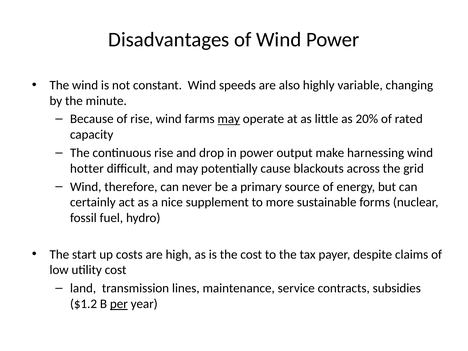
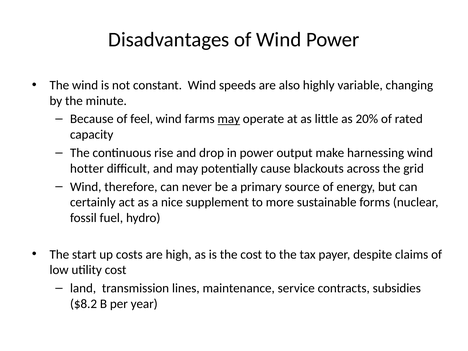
of rise: rise -> feel
$1.2: $1.2 -> $8.2
per underline: present -> none
